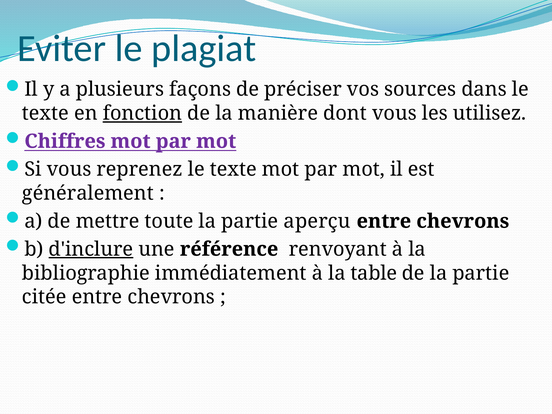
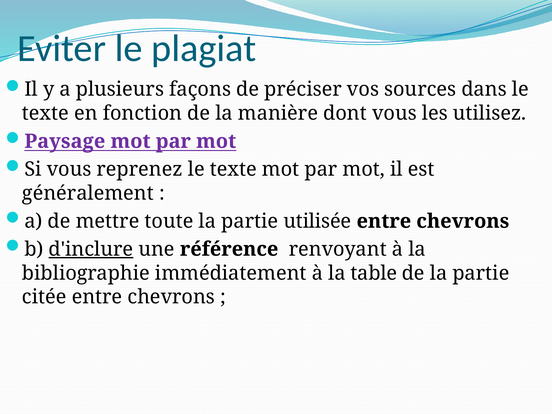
fonction underline: present -> none
Chiffres: Chiffres -> Paysage
aperçu: aperçu -> utilisée
